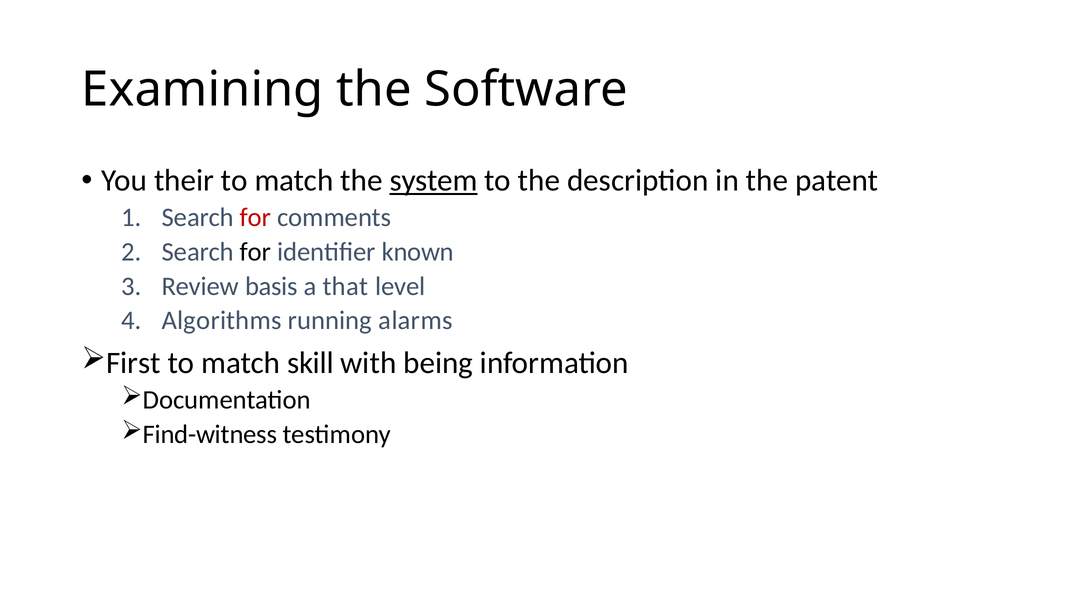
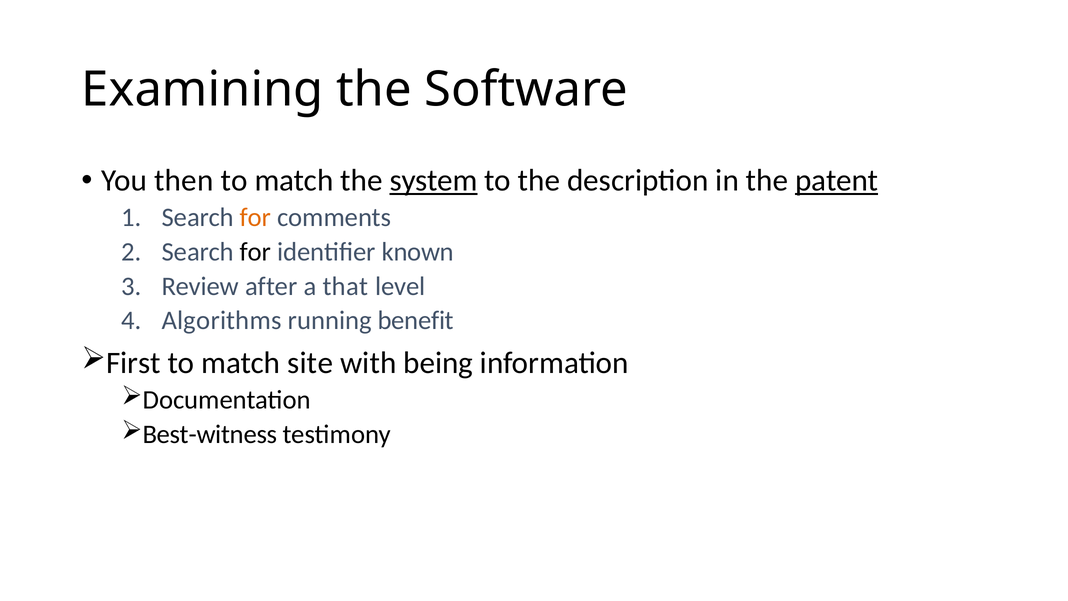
their: their -> then
patent underline: none -> present
for at (256, 217) colour: red -> orange
basis: basis -> after
alarms: alarms -> benefit
skill: skill -> site
Find-witness: Find-witness -> Best-witness
